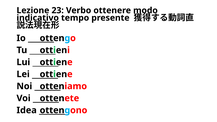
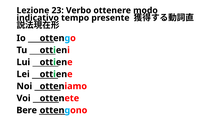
Idea: Idea -> Bere
